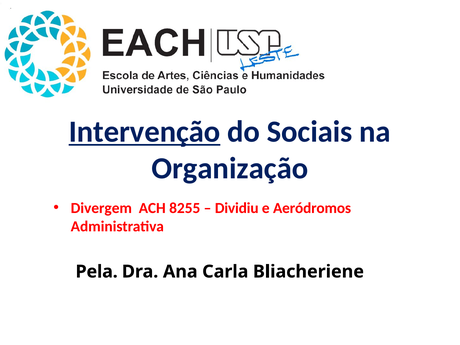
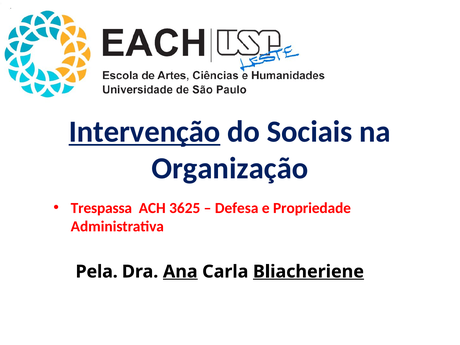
Divergem: Divergem -> Trespassa
8255: 8255 -> 3625
Dividiu: Dividiu -> Defesa
Aeródromos: Aeródromos -> Propriedade
Ana underline: none -> present
Bliacheriene underline: none -> present
